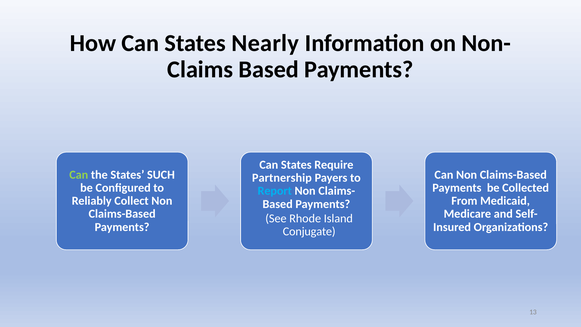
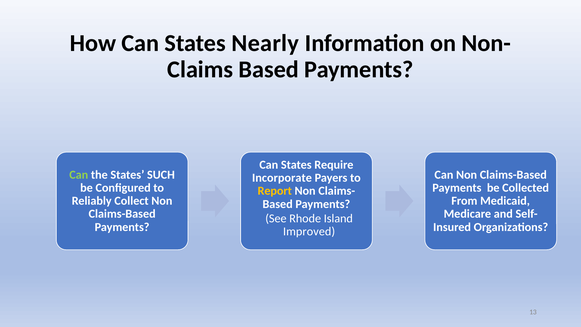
Partnership: Partnership -> Incorporate
Report colour: light blue -> yellow
Conjugate: Conjugate -> Improved
